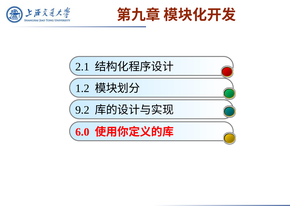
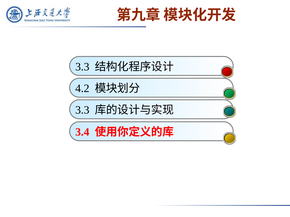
2.1 at (82, 67): 2.1 -> 3.3
1.2: 1.2 -> 4.2
9.2 at (82, 110): 9.2 -> 3.3
6.0: 6.0 -> 3.4
